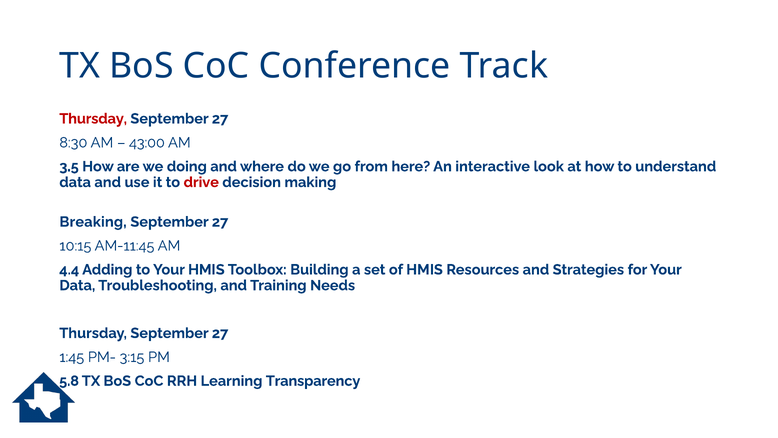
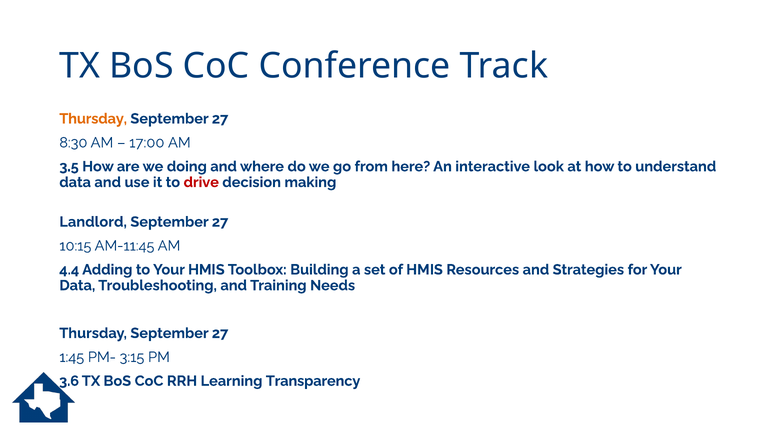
Thursday at (93, 119) colour: red -> orange
43:00: 43:00 -> 17:00
Breaking: Breaking -> Landlord
5.8: 5.8 -> 3.6
